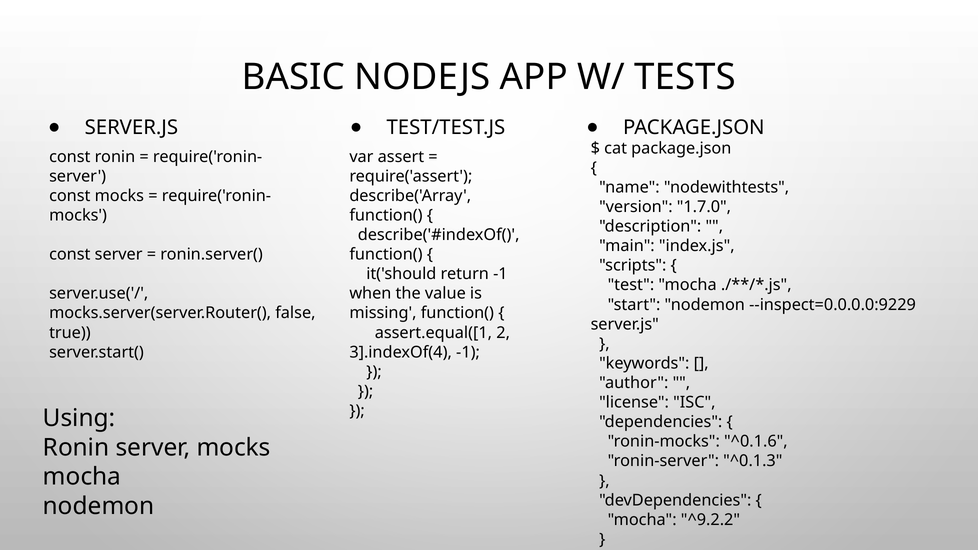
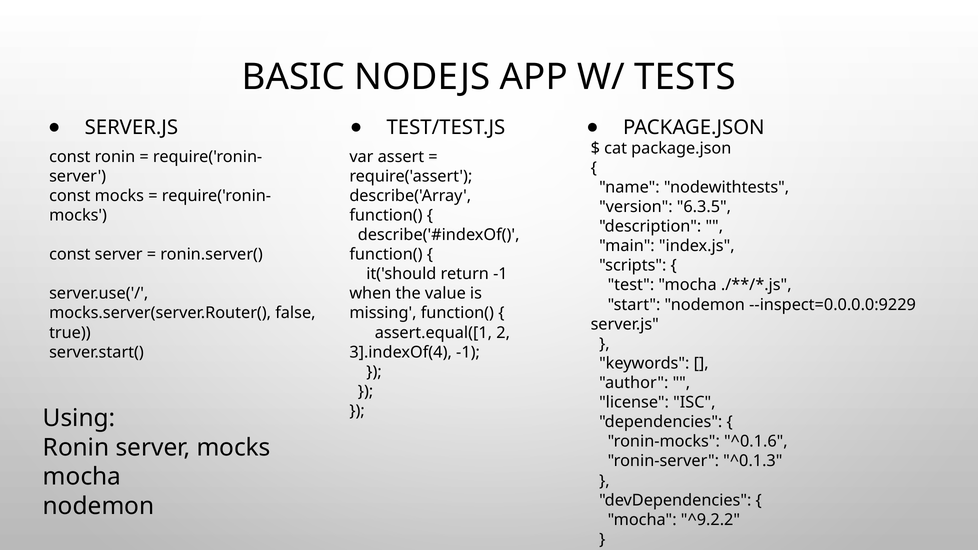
1.7.0: 1.7.0 -> 6.3.5
